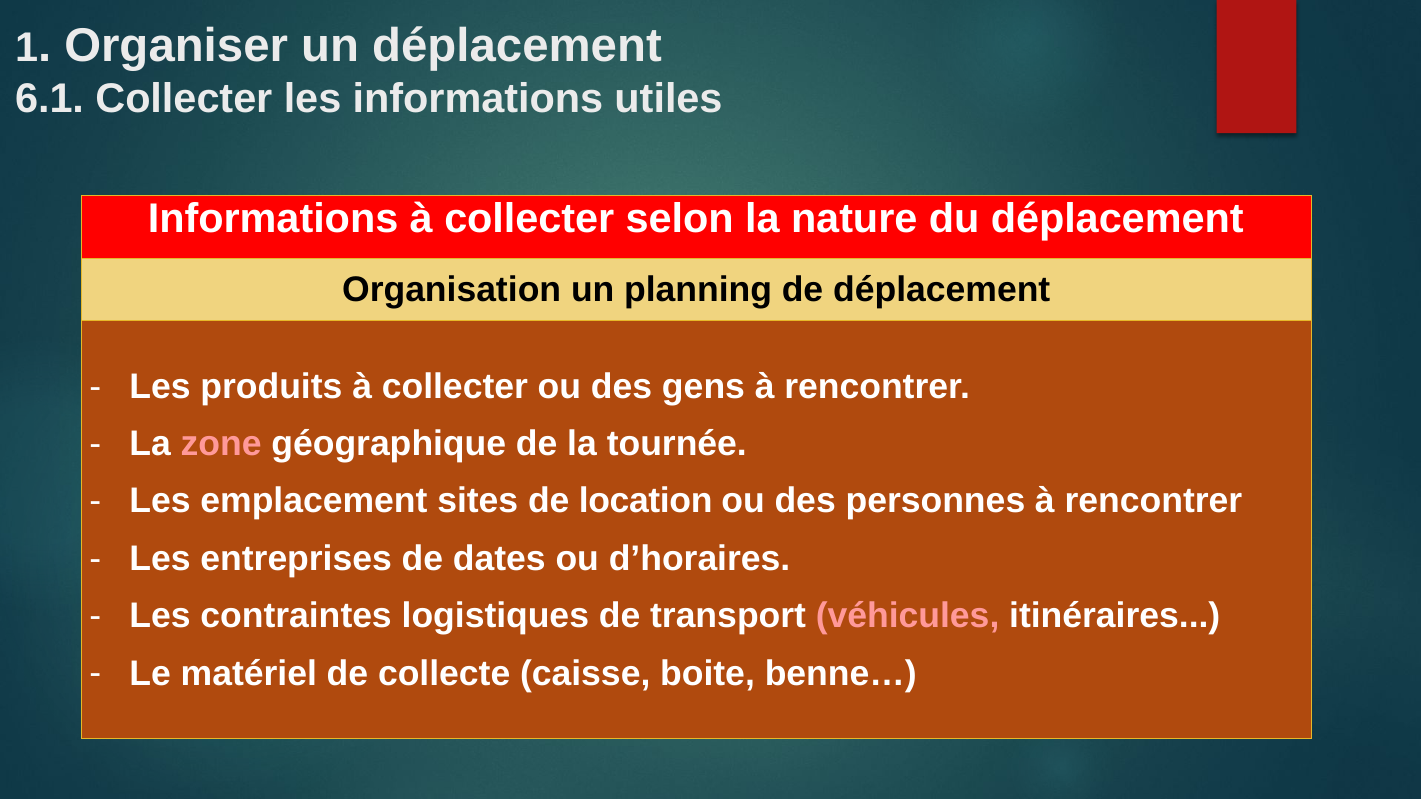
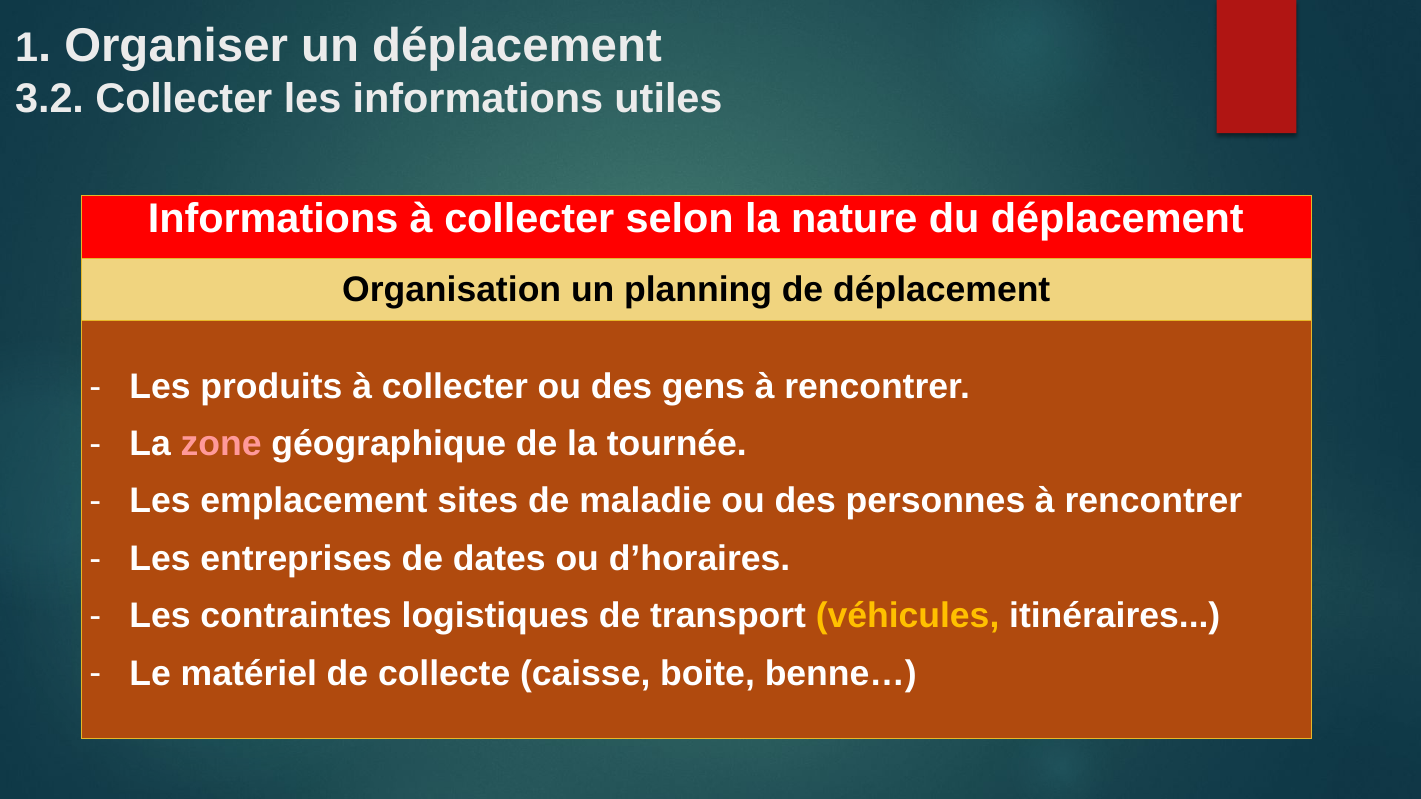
6.1: 6.1 -> 3.2
location: location -> maladie
véhicules colour: pink -> yellow
